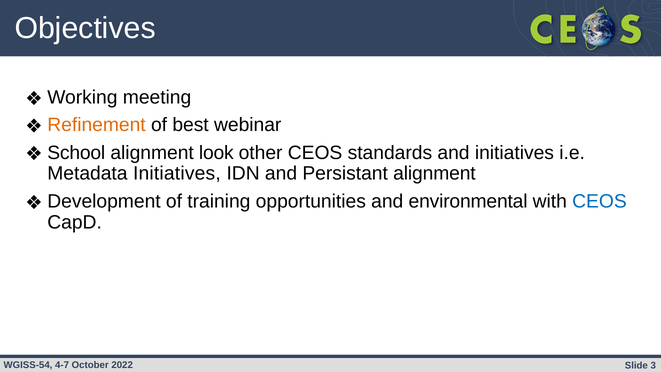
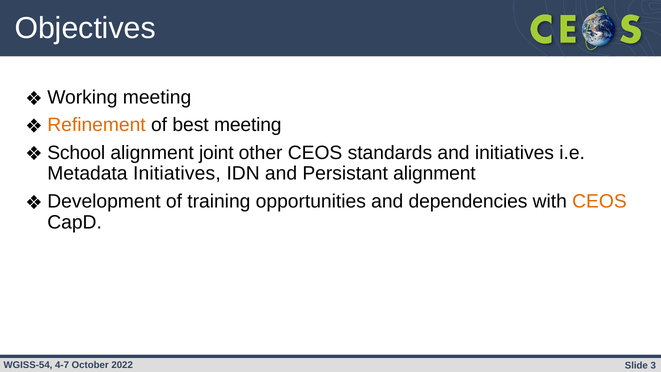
best webinar: webinar -> meeting
look: look -> joint
environmental: environmental -> dependencies
CEOS at (599, 201) colour: blue -> orange
